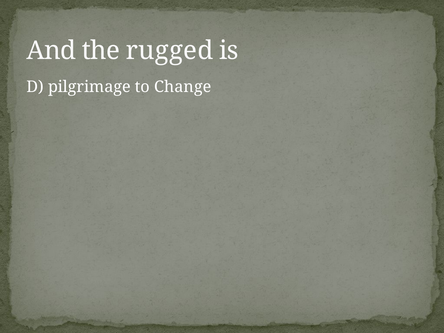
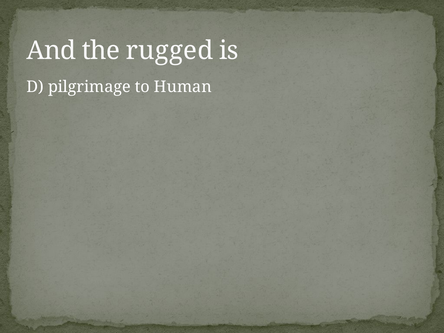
Change: Change -> Human
